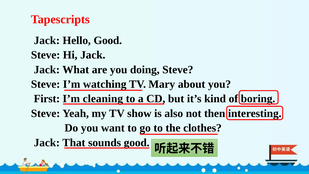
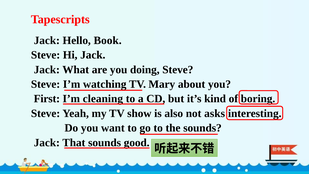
Hello Good: Good -> Book
then: then -> asks
the clothes: clothes -> sounds
